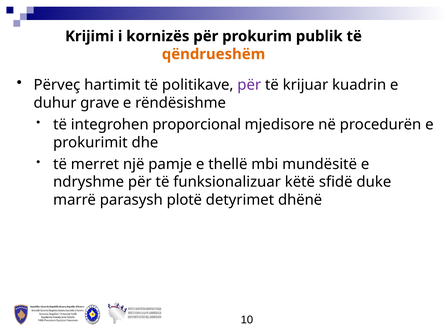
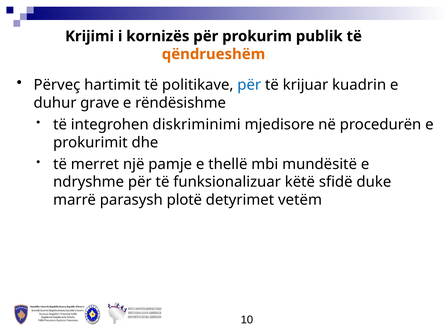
për at (249, 85) colour: purple -> blue
proporcional: proporcional -> diskriminimi
dhënë: dhënë -> vetëm
